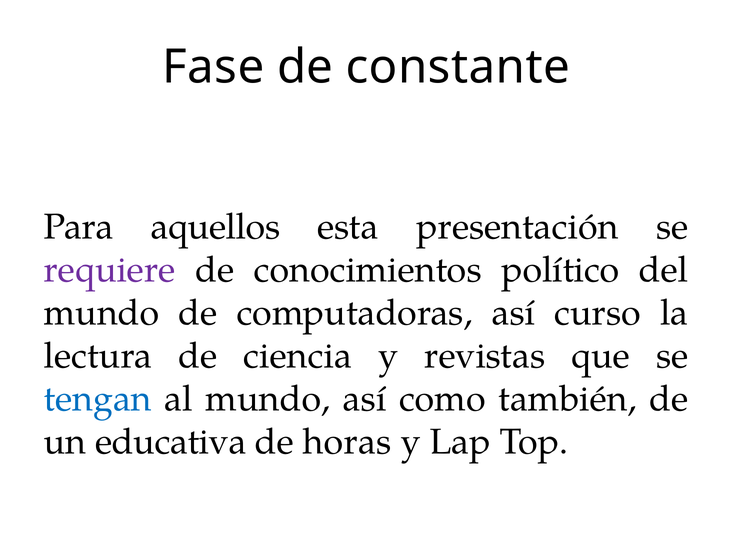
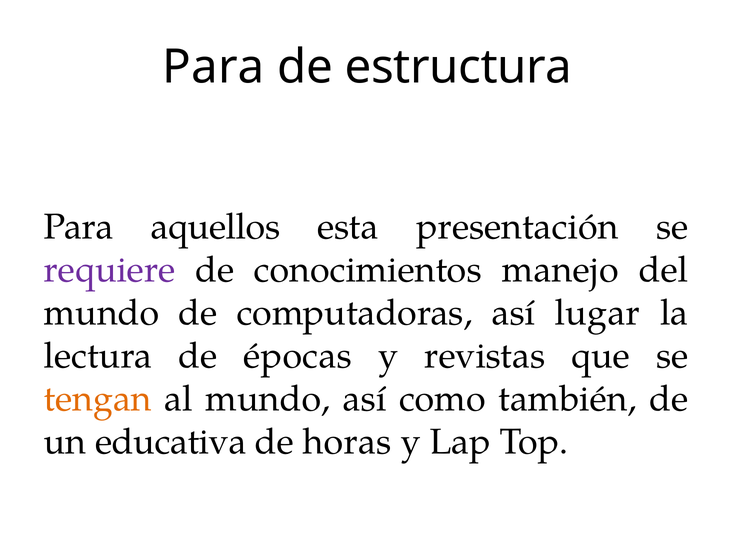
Fase at (213, 67): Fase -> Para
constante: constante -> estructura
político: político -> manejo
curso: curso -> lugar
ciencia: ciencia -> épocas
tengan colour: blue -> orange
